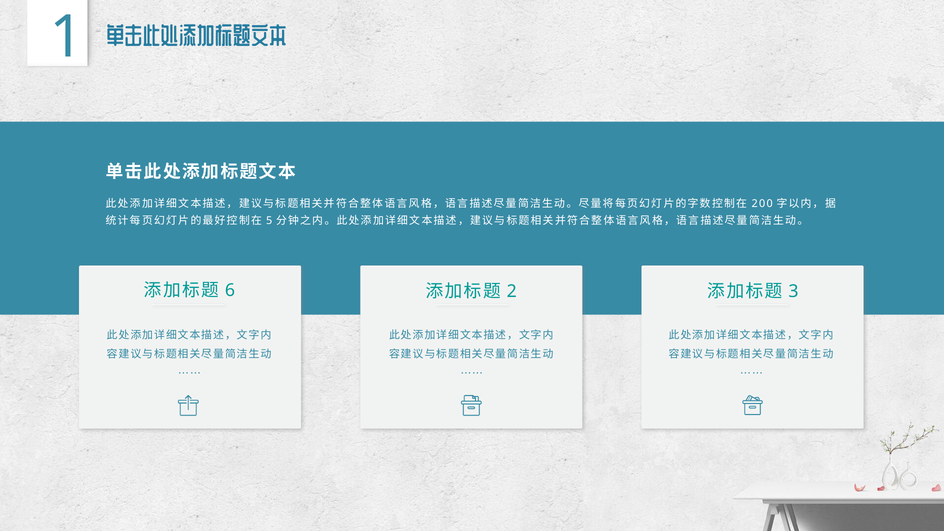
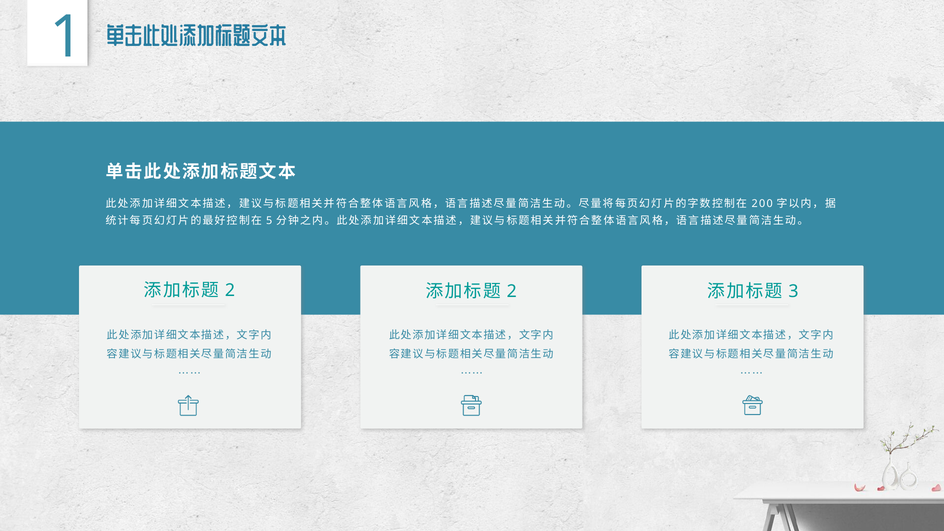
6 at (230, 290): 6 -> 2
